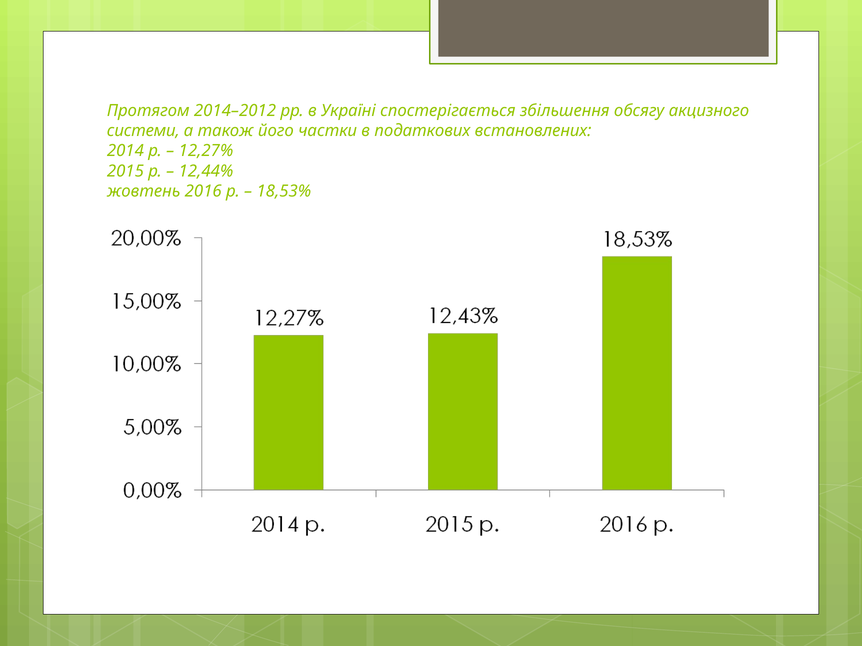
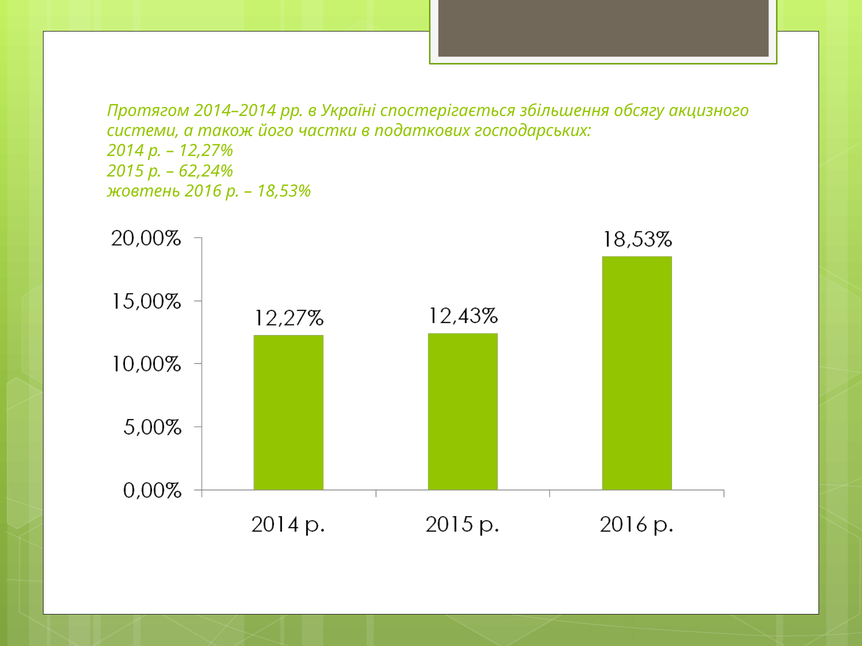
2014–2012: 2014–2012 -> 2014–2014
встановлених: встановлених -> господарських
12,44%: 12,44% -> 62,24%
